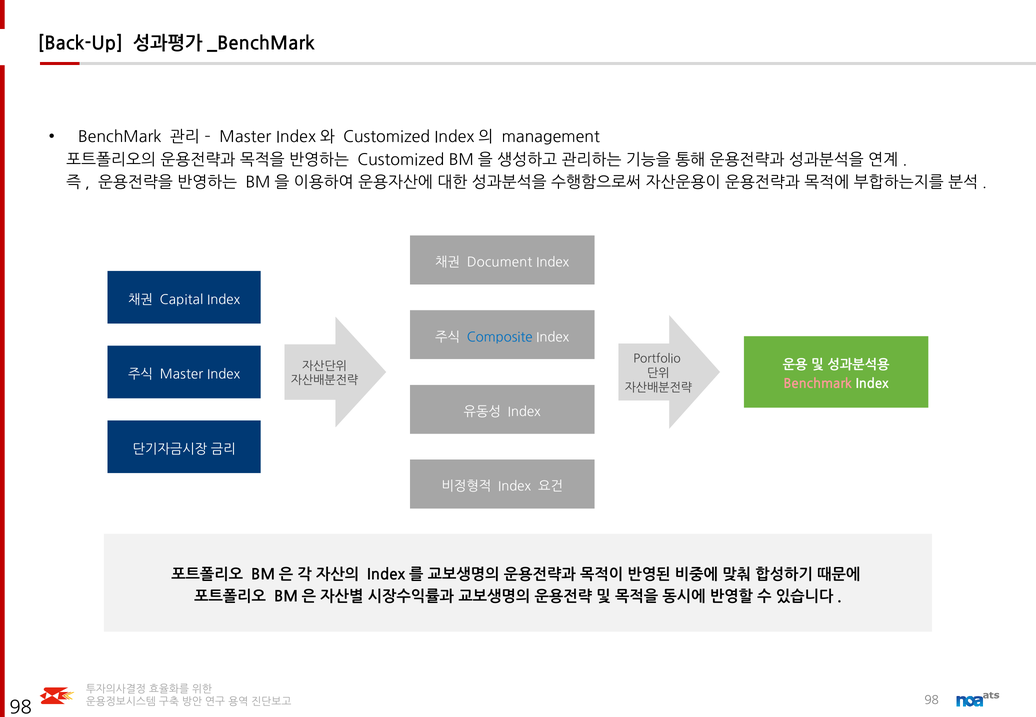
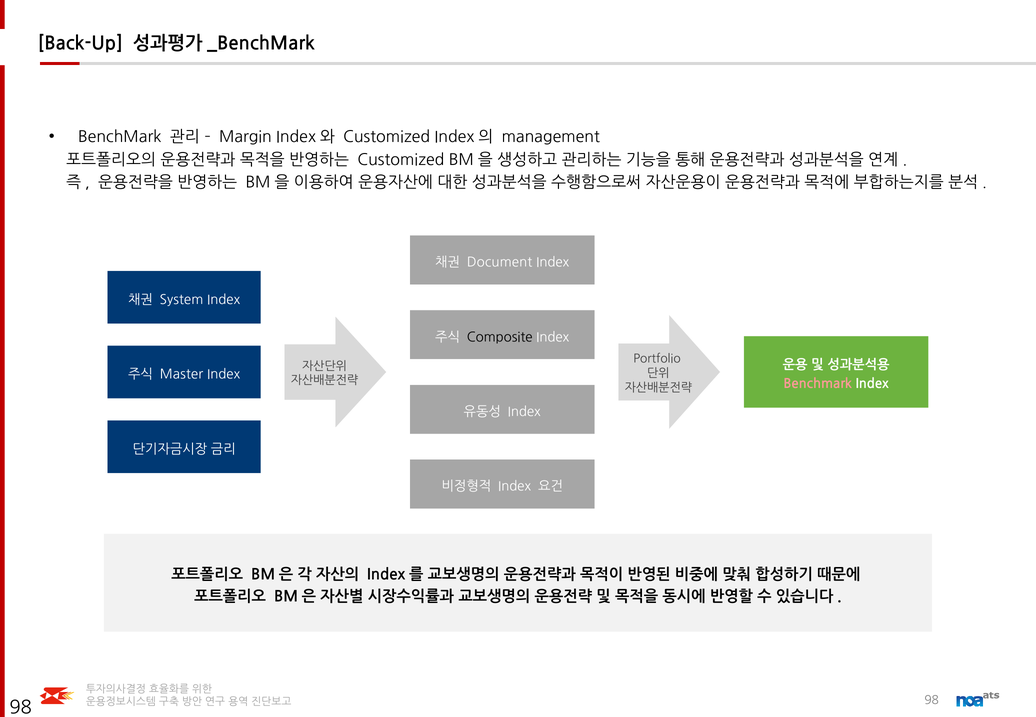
Master at (245, 137): Master -> Margin
Capital: Capital -> System
Composite colour: blue -> black
